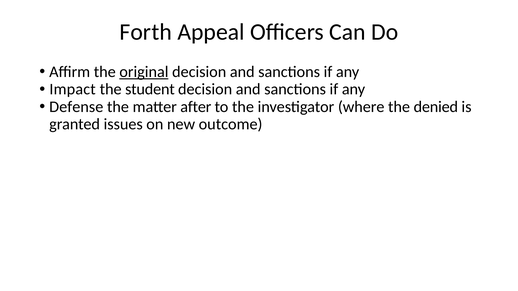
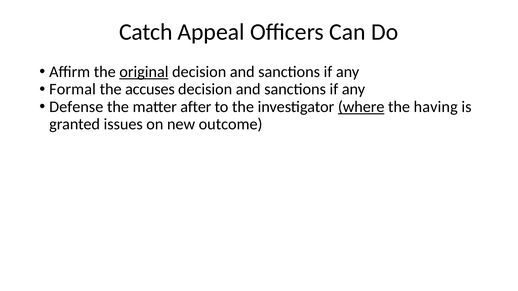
Forth: Forth -> Catch
Impact: Impact -> Formal
student: student -> accuses
where underline: none -> present
denied: denied -> having
